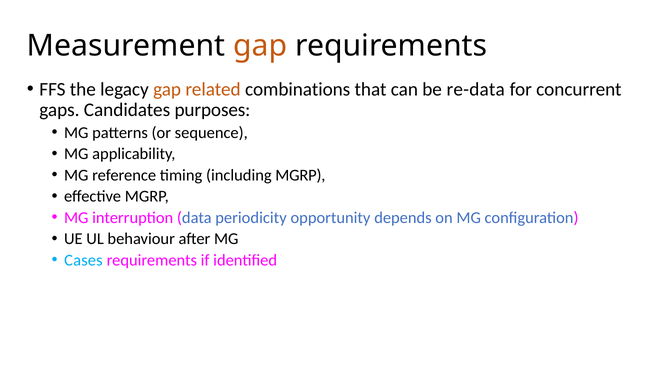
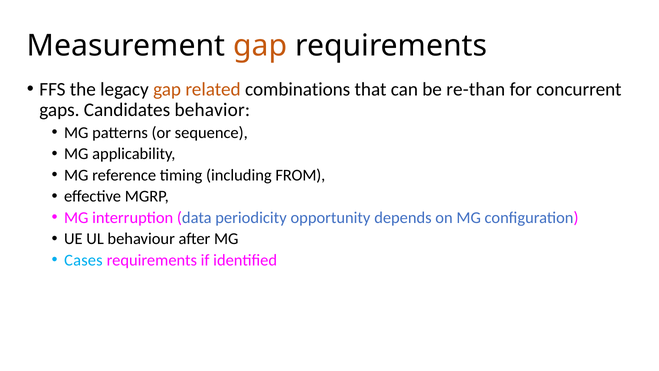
re-data: re-data -> re-than
purposes: purposes -> behavior
including MGRP: MGRP -> FROM
